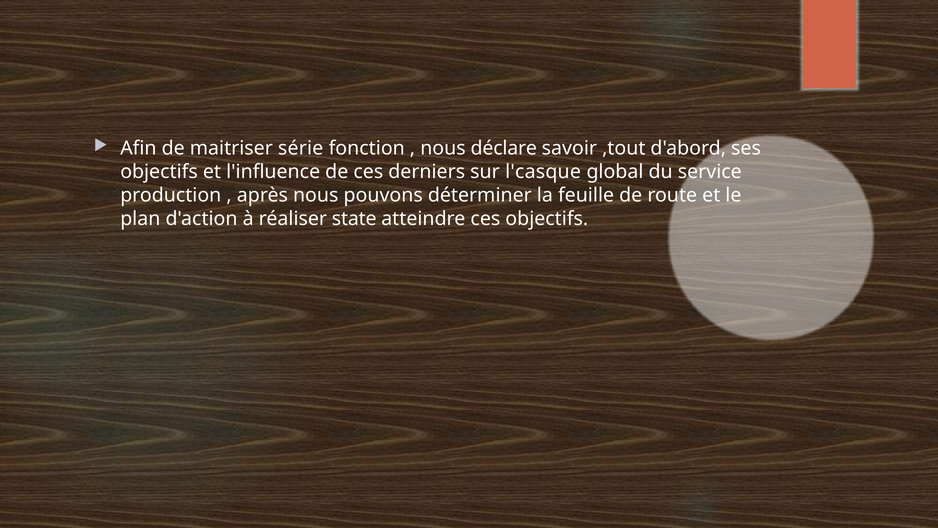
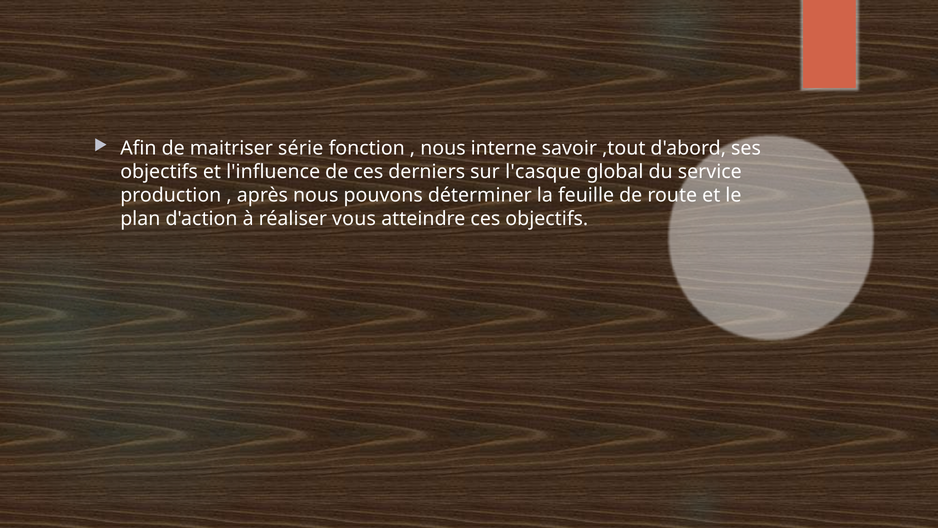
déclare: déclare -> interne
state: state -> vous
